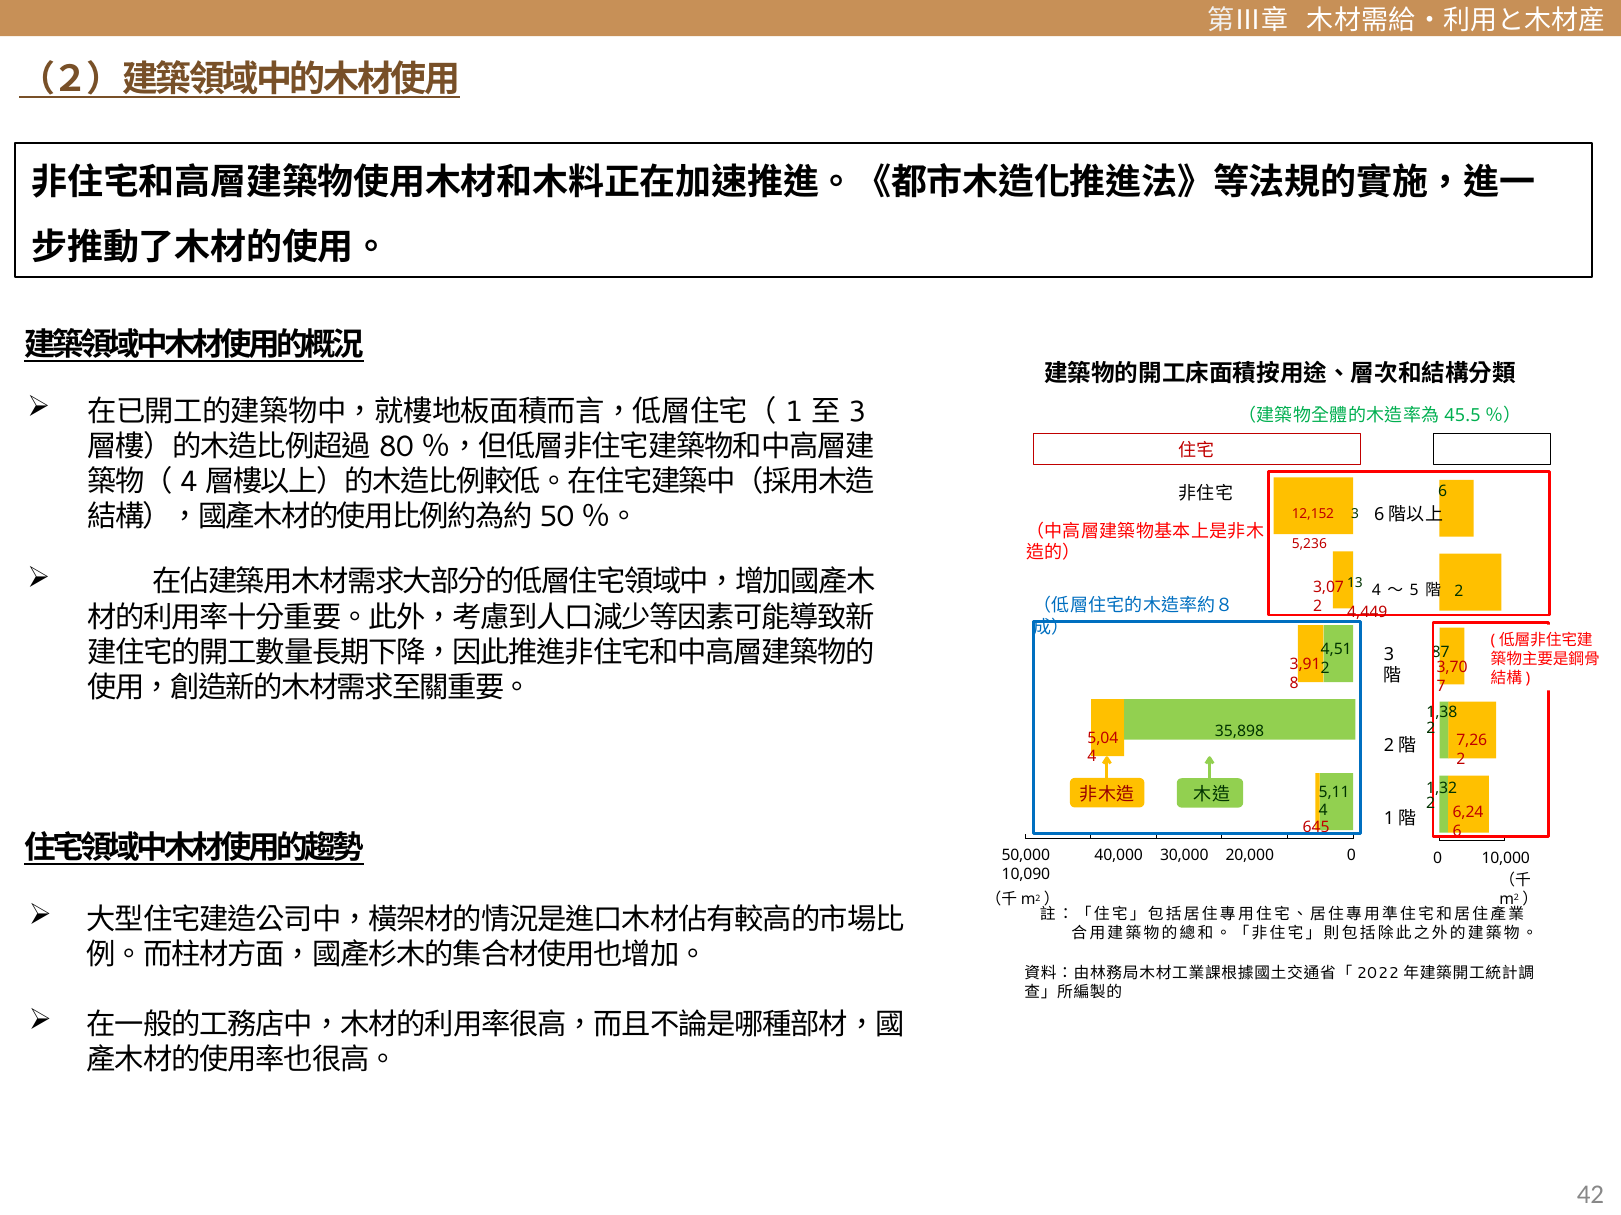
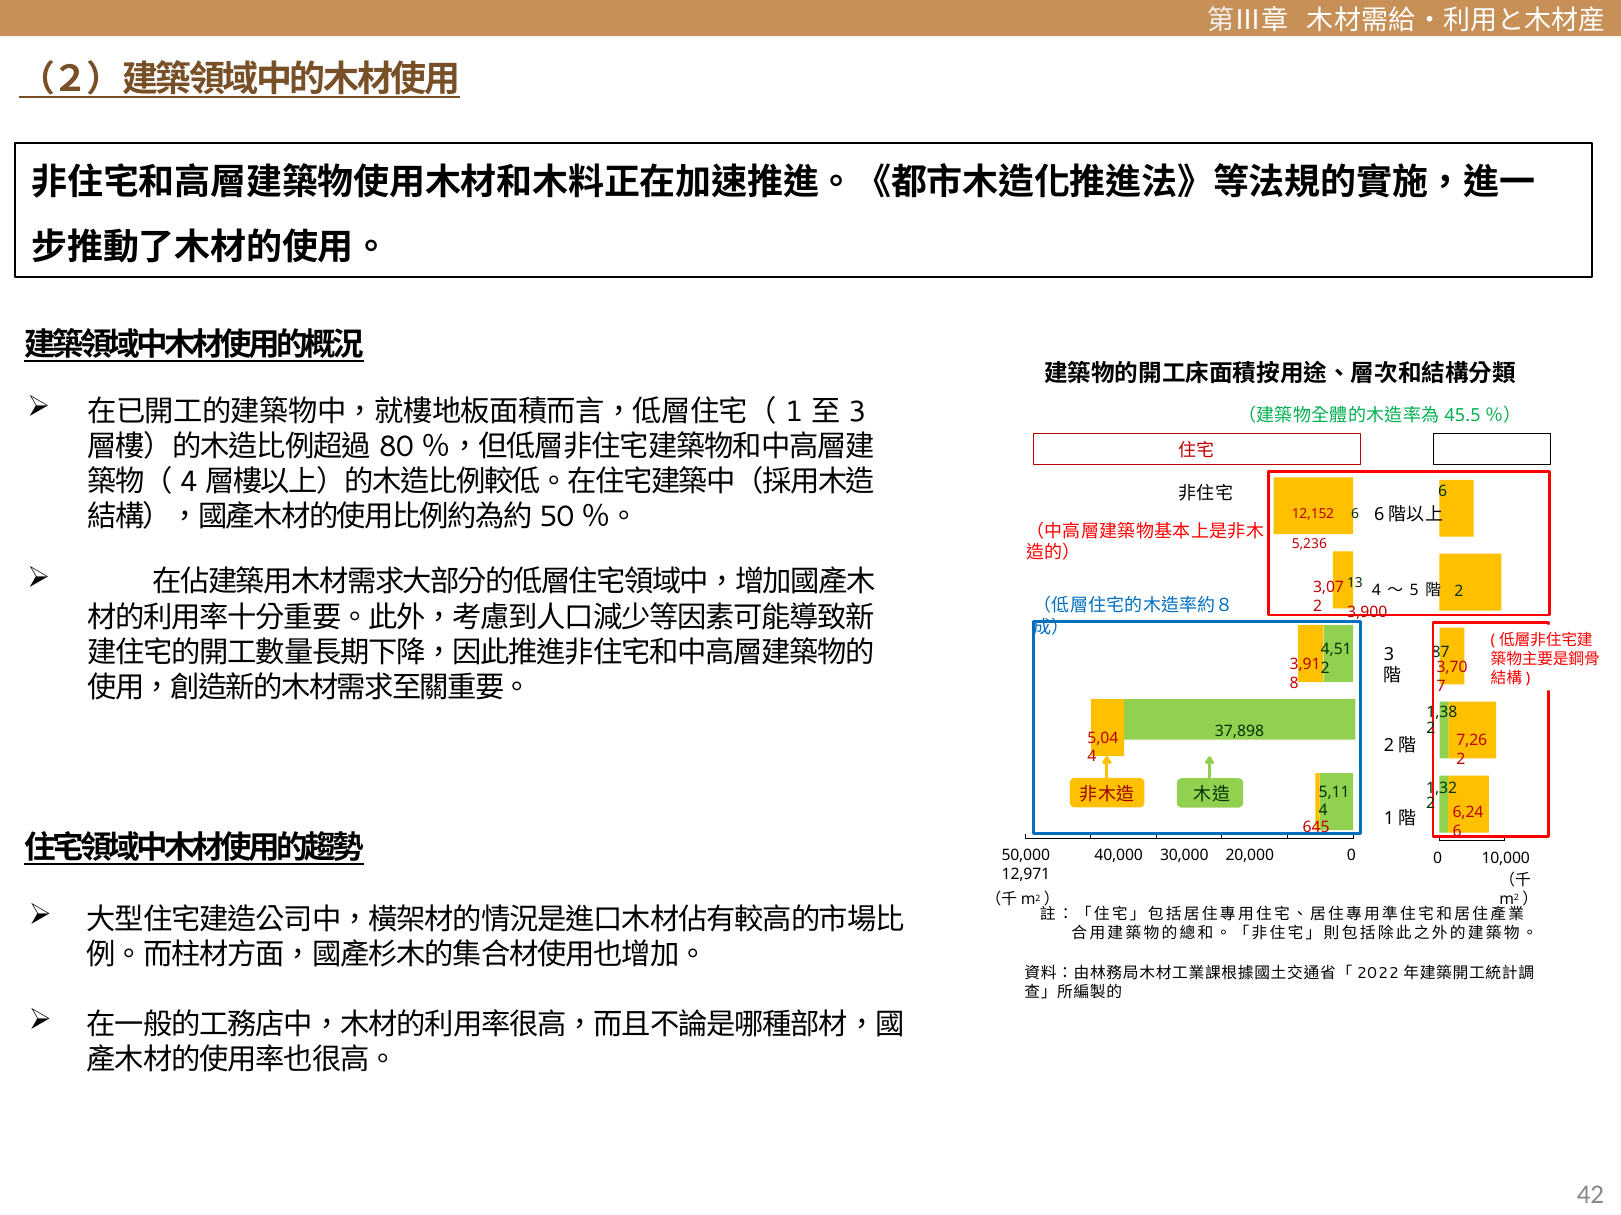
12,152 3: 3 -> 6
4,449: 4,449 -> 3,900
35,898: 35,898 -> 37,898
10,090: 10,090 -> 12,971
